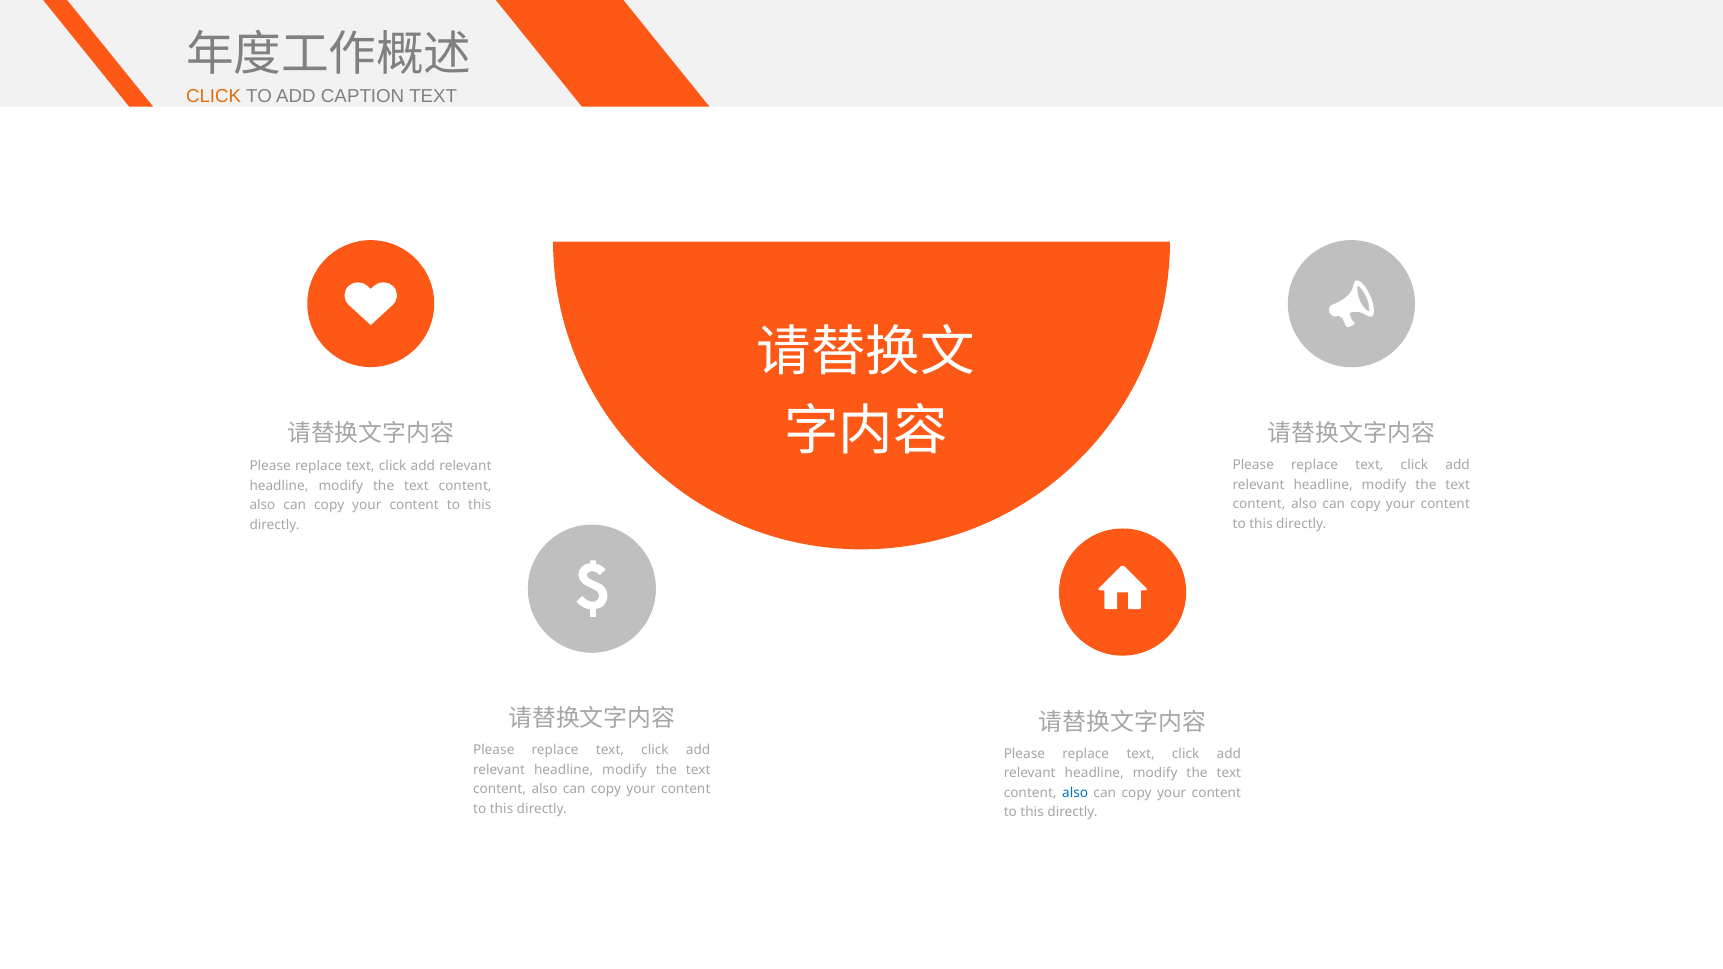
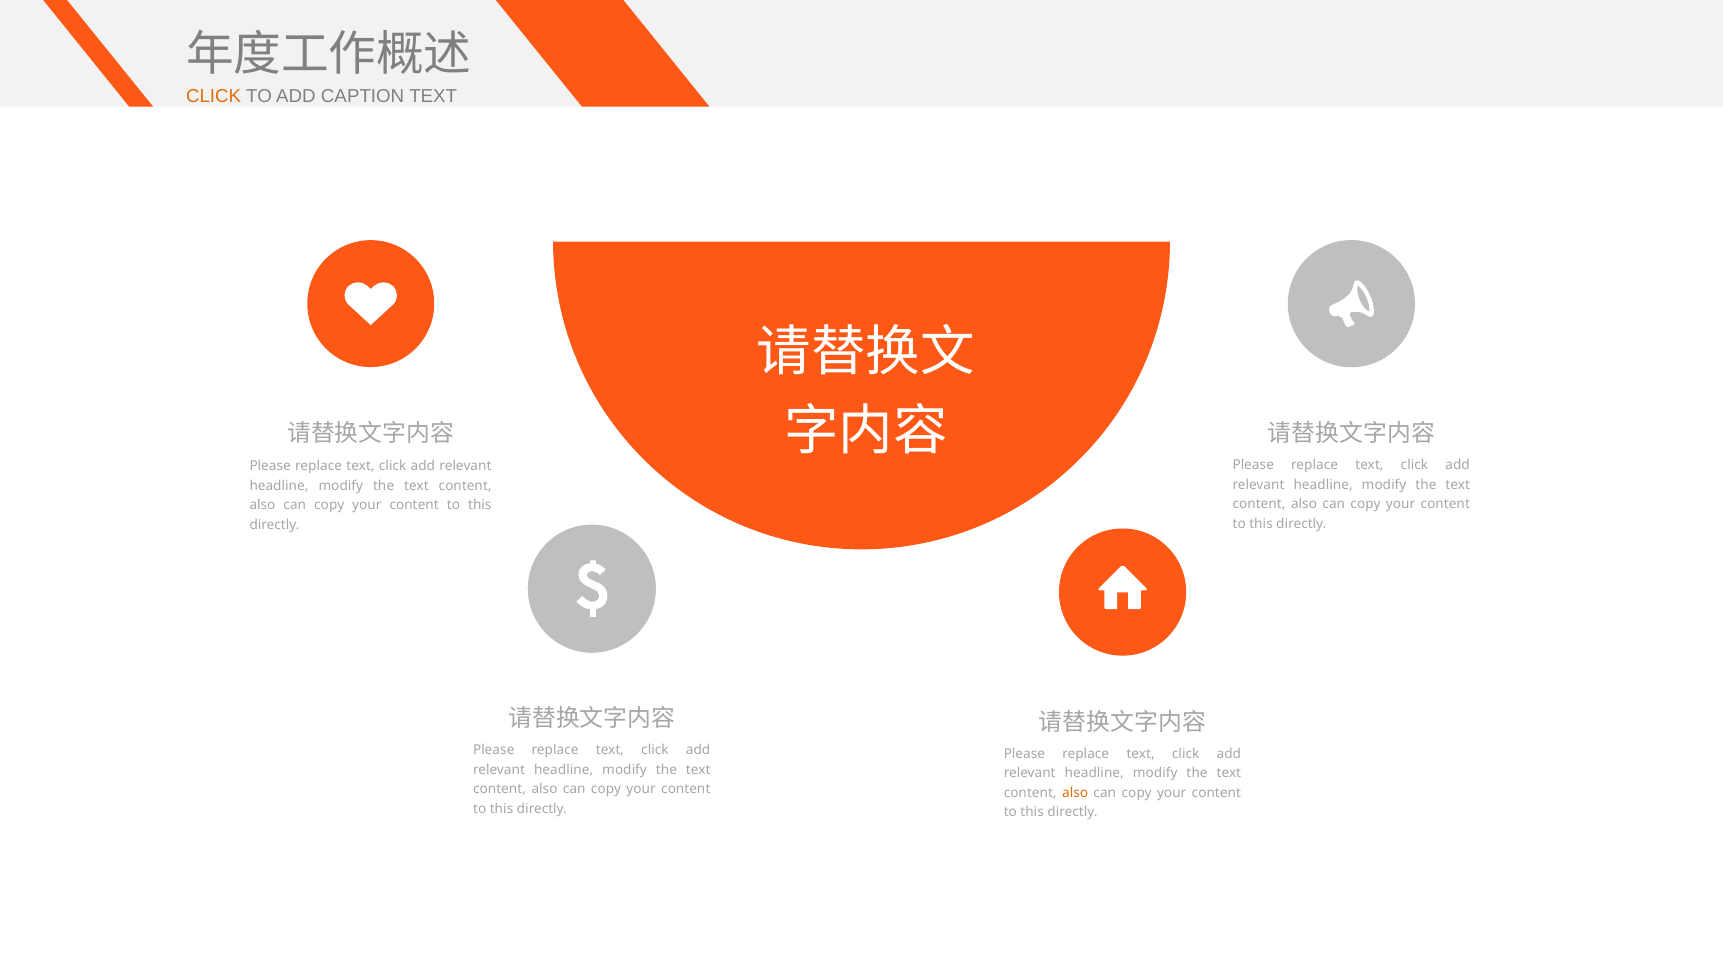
also at (1075, 793) colour: blue -> orange
